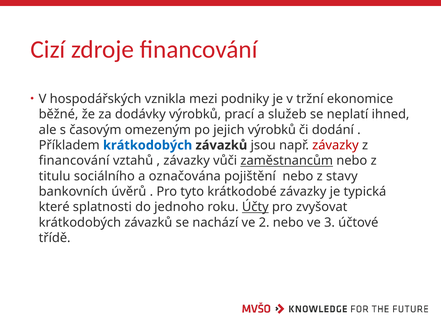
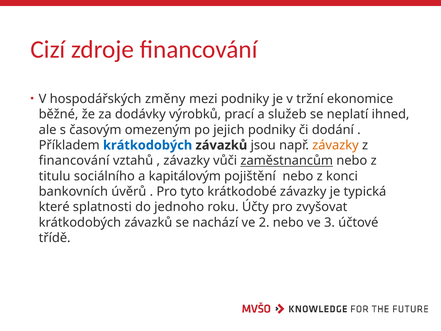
vznikla: vznikla -> změny
jejich výrobků: výrobků -> podniky
závazky at (335, 145) colour: red -> orange
označována: označována -> kapitálovým
stavy: stavy -> konci
Účty underline: present -> none
